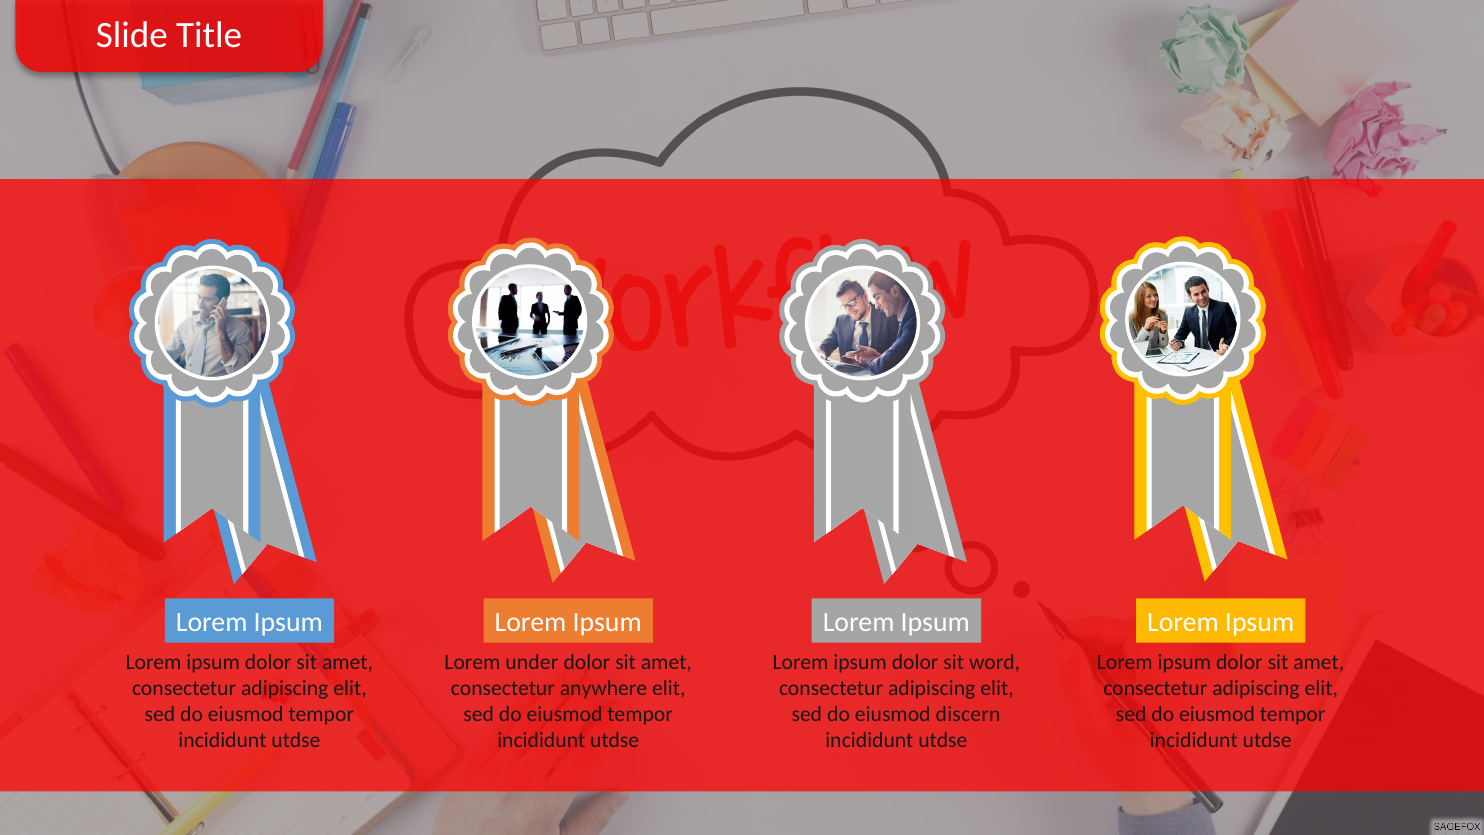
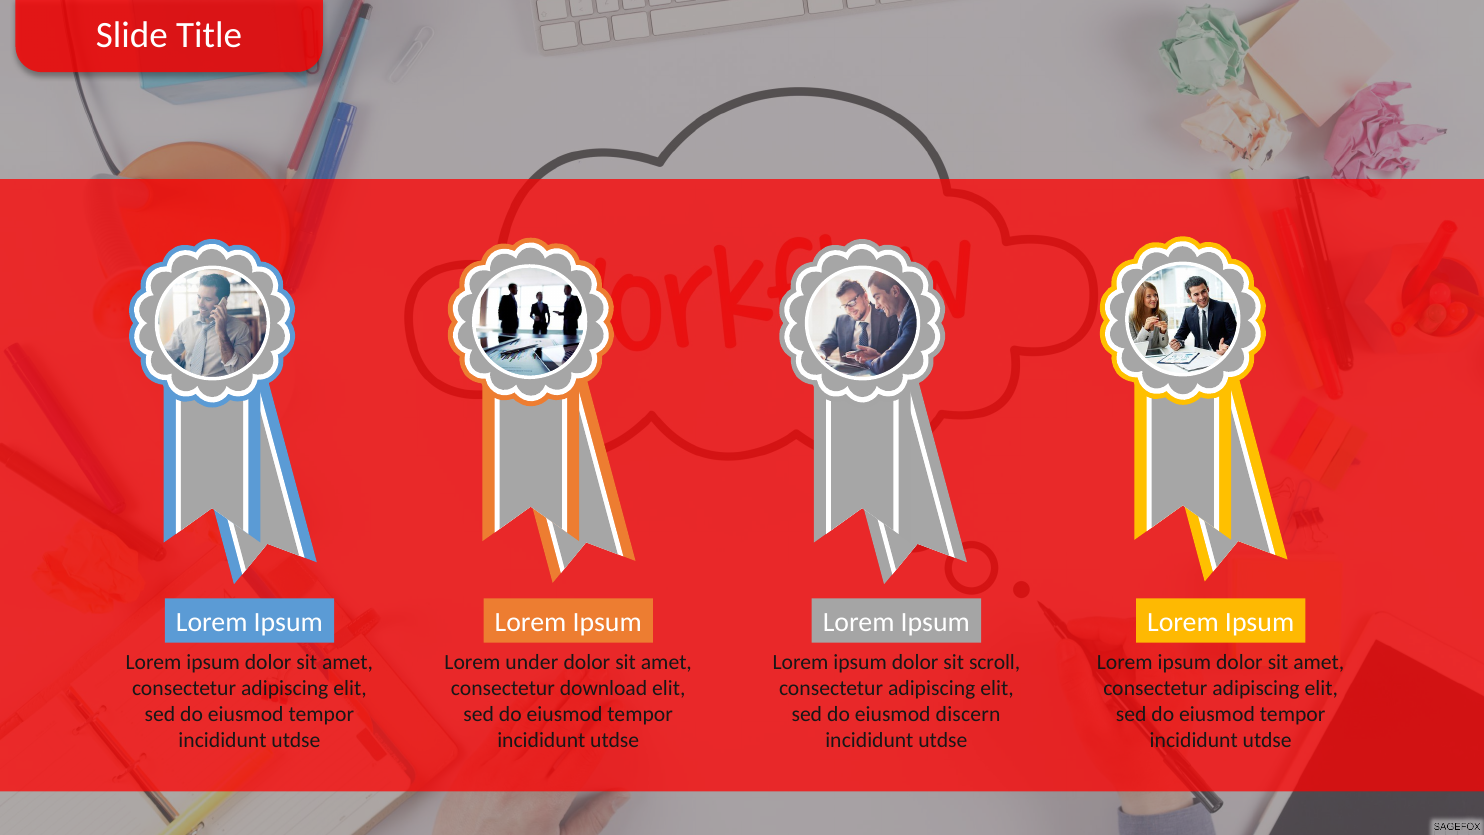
word: word -> scroll
anywhere: anywhere -> download
